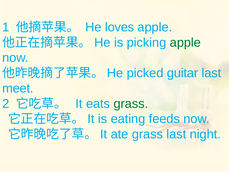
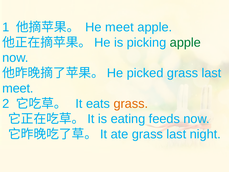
He loves: loves -> meet
picked guitar: guitar -> grass
grass at (131, 103) colour: green -> orange
